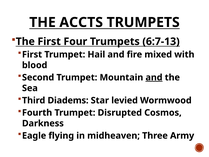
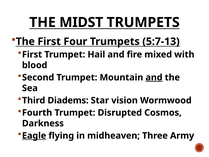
ACCTS: ACCTS -> MIDST
6:7-13: 6:7-13 -> 5:7-13
levied: levied -> vision
Eagle underline: none -> present
